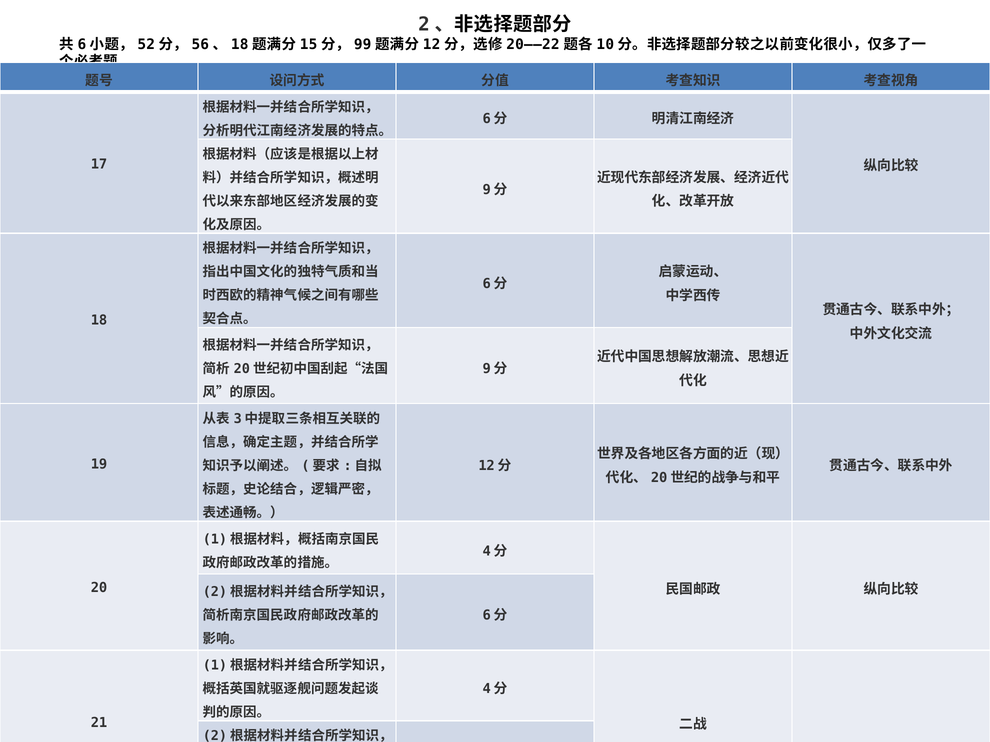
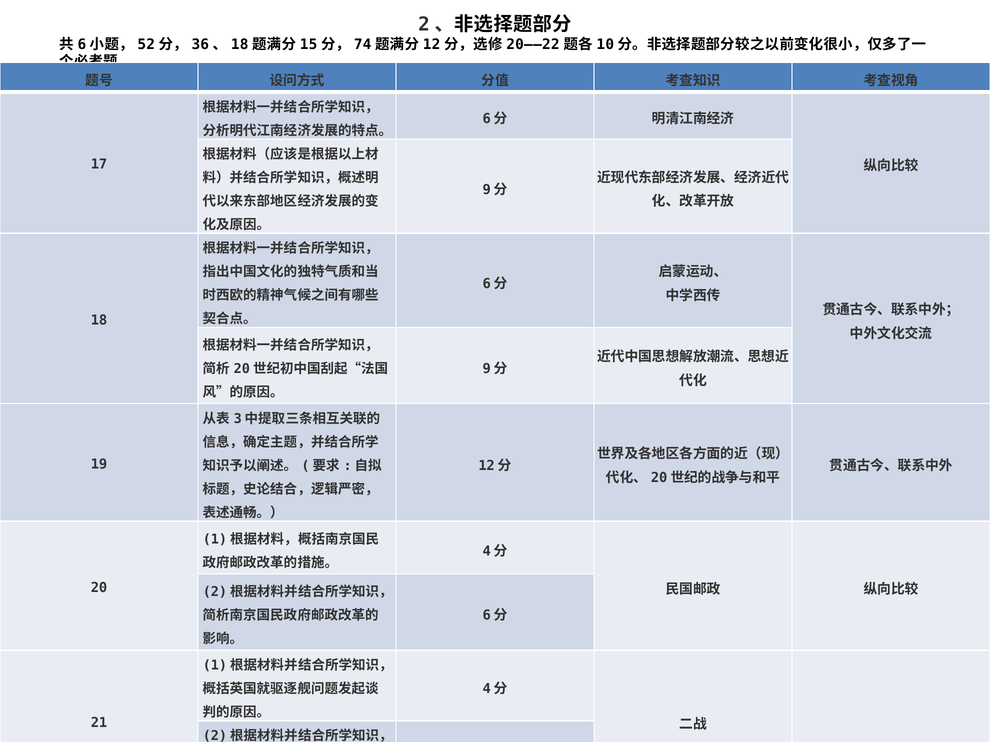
56: 56 -> 36
99: 99 -> 74
